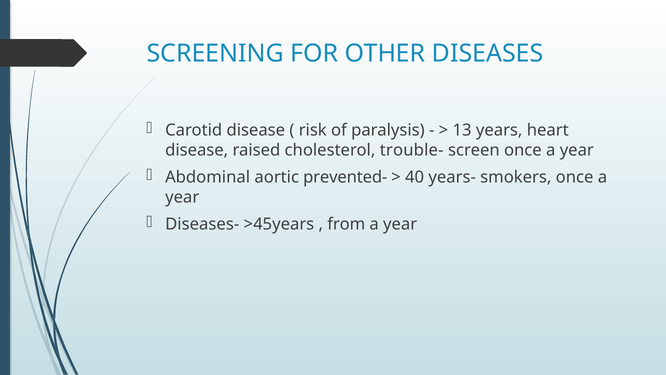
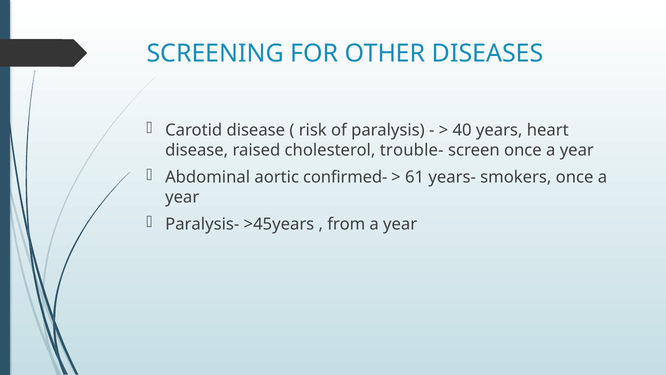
13: 13 -> 40
prevented-: prevented- -> confirmed-
40: 40 -> 61
Diseases-: Diseases- -> Paralysis-
